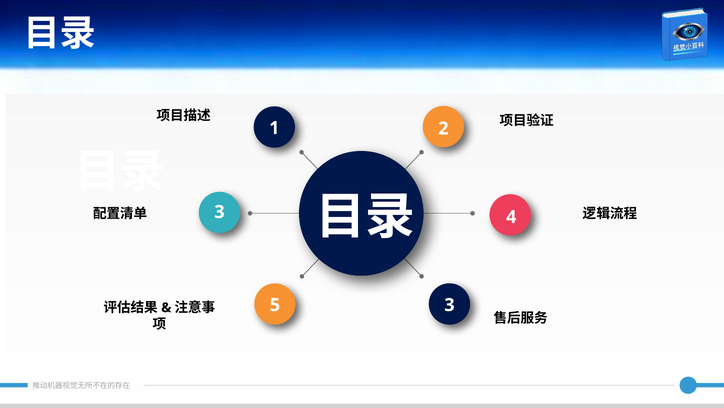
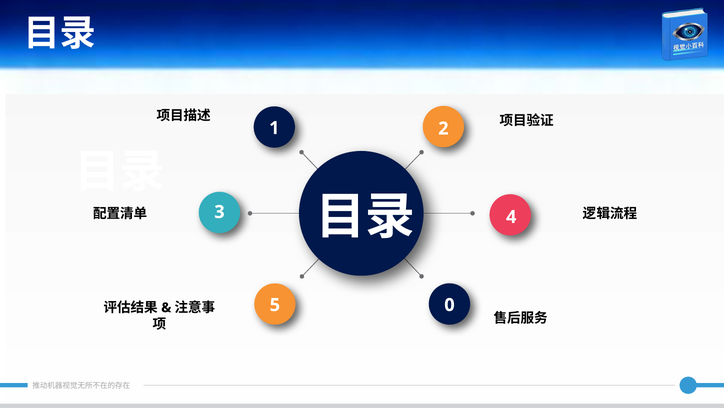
5 3: 3 -> 0
